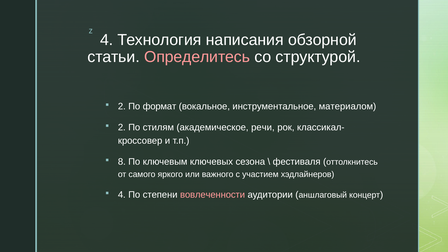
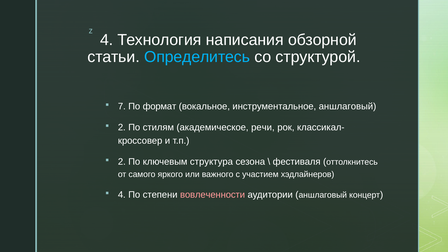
Определитесь colour: pink -> light blue
2 at (122, 106): 2 -> 7
инструментальное материалом: материалом -> аншлаговый
8 at (122, 162): 8 -> 2
ключевых: ключевых -> структура
